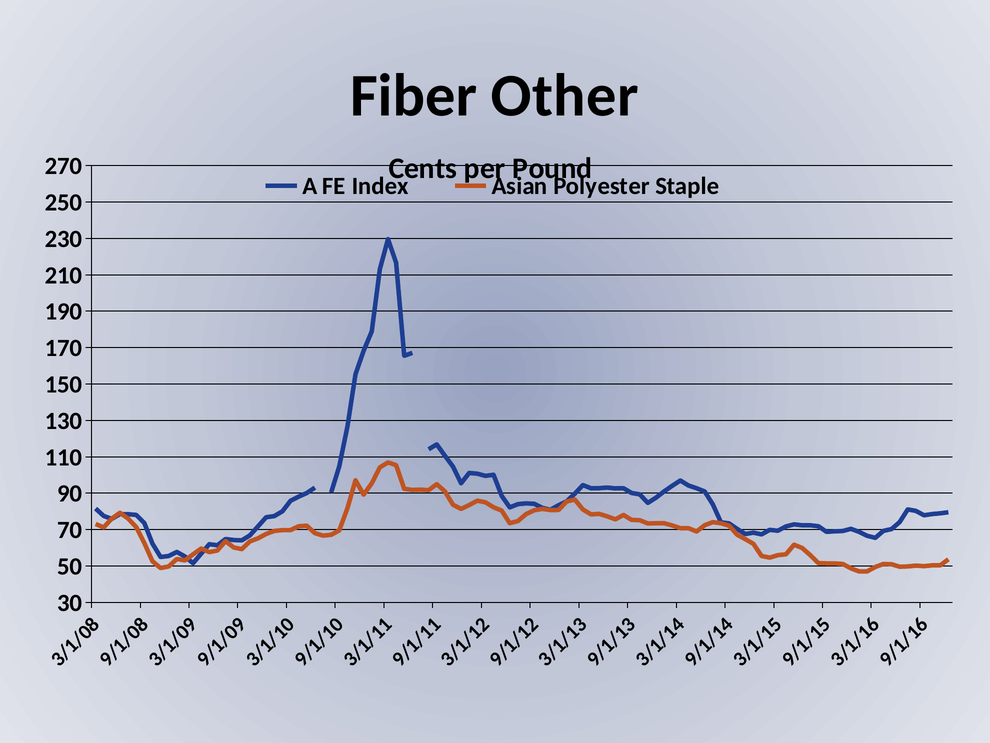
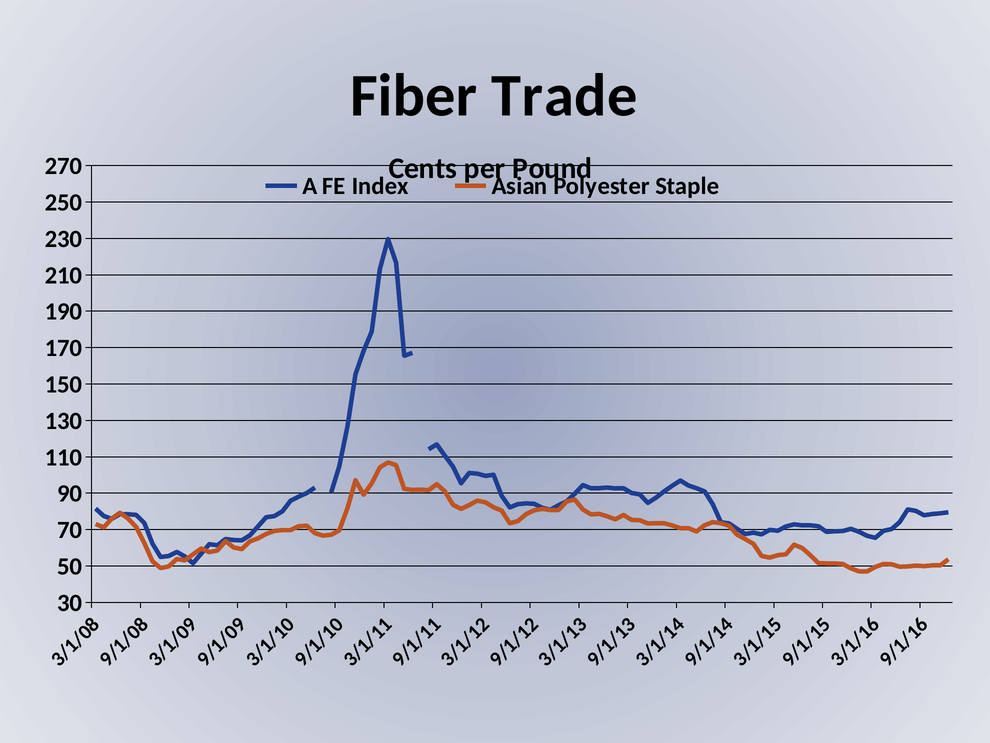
Other: Other -> Trade
